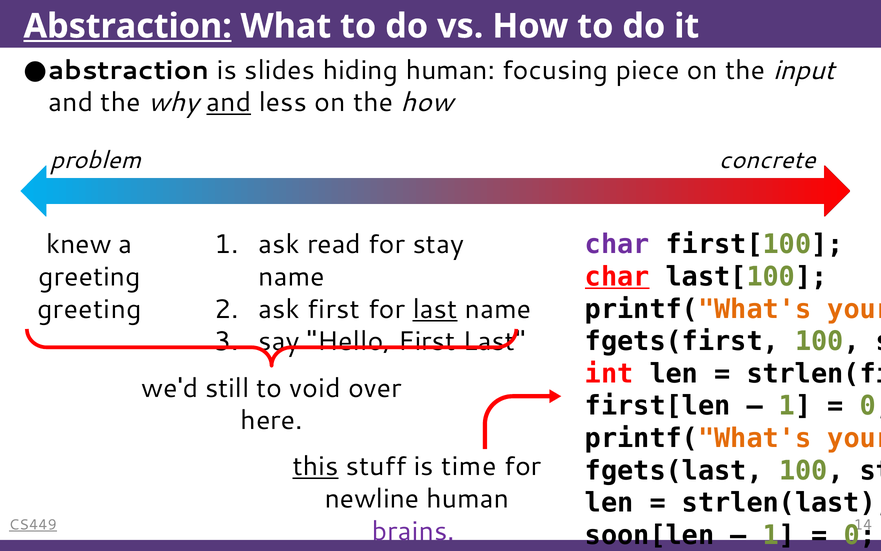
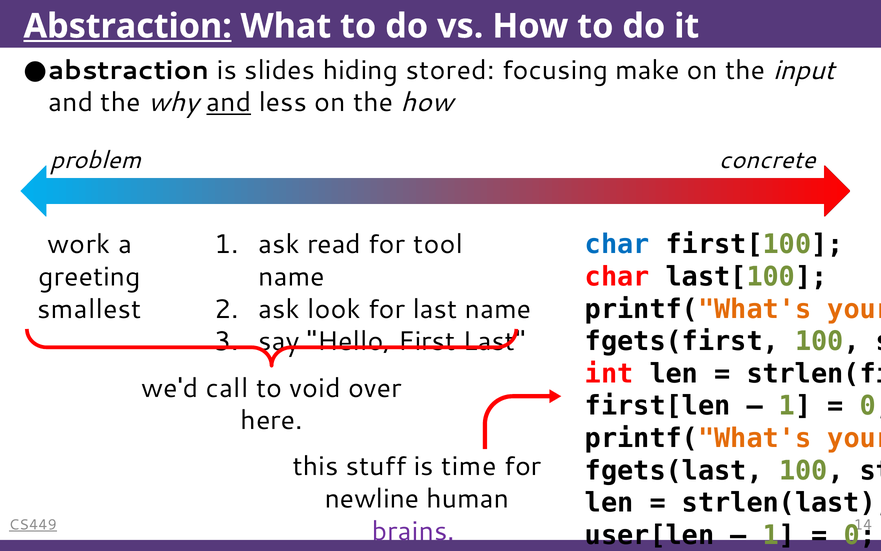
hiding human: human -> stored
piece: piece -> make
char at (617, 244) colour: purple -> blue
knew: knew -> work
stay: stay -> tool
char at (617, 277) underline: present -> none
greeting at (89, 309): greeting -> smallest
ask first: first -> look
last at (435, 309) underline: present -> none
still: still -> call
this underline: present -> none
soon[len: soon[len -> user[len
